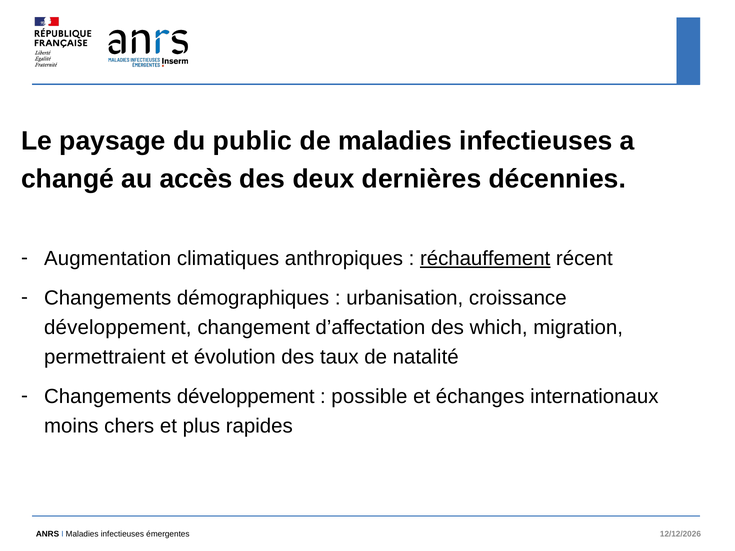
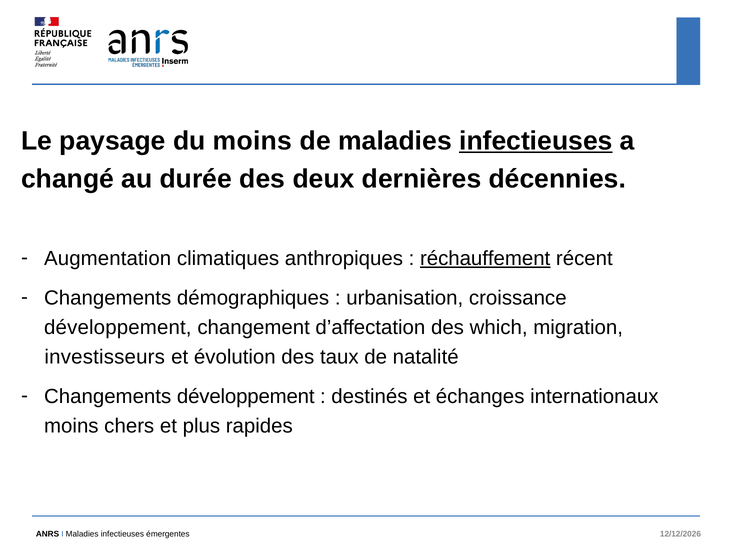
du public: public -> moins
infectieuses at (536, 141) underline: none -> present
accès: accès -> durée
permettraient: permettraient -> investisseurs
possible: possible -> destinés
